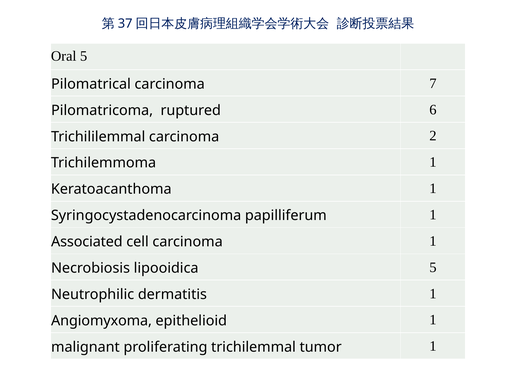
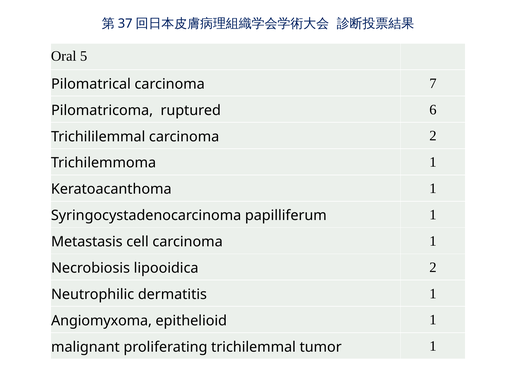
Associated: Associated -> Metastasis
lipooidica 5: 5 -> 2
